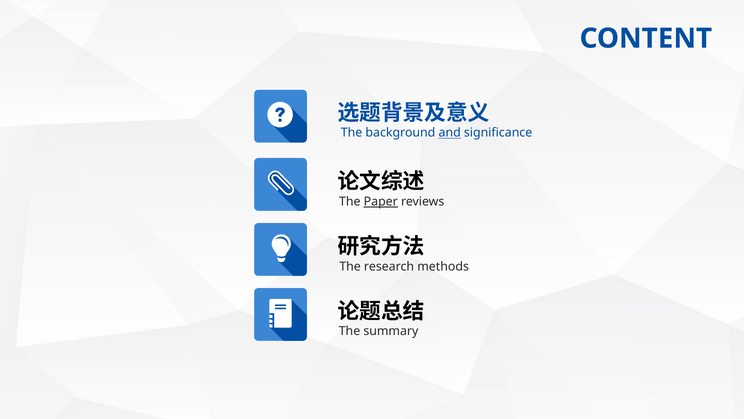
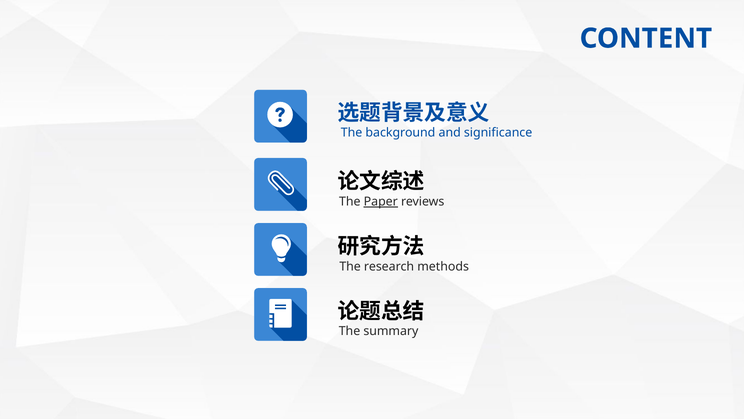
and underline: present -> none
